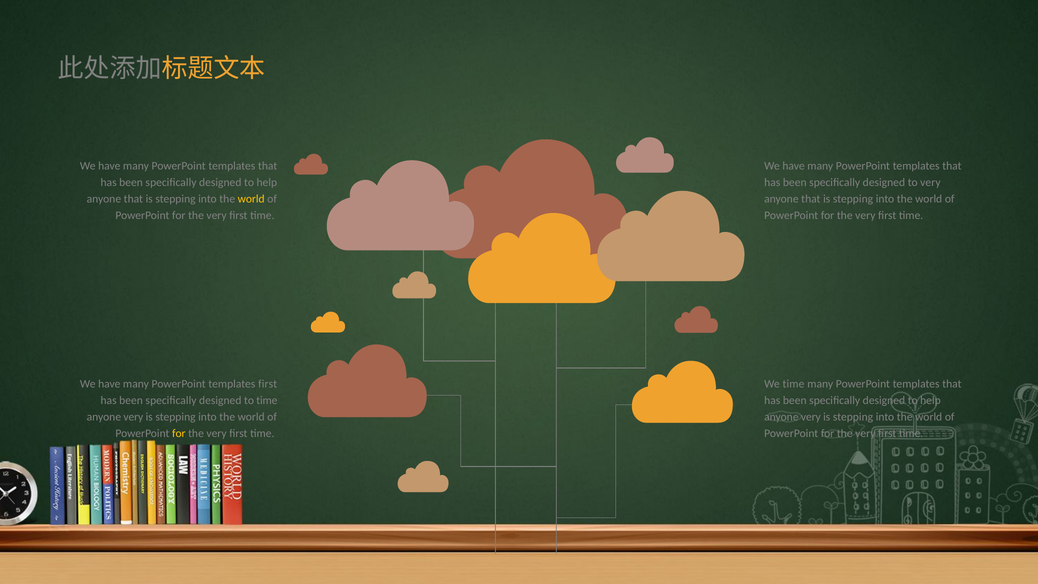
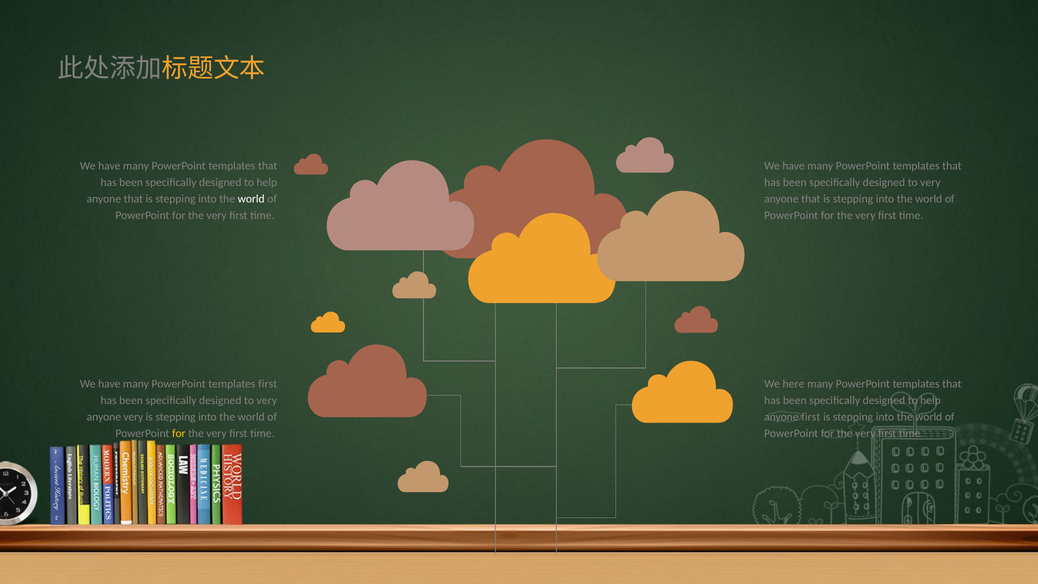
world at (251, 199) colour: yellow -> white
We time: time -> here
time at (267, 400): time -> very
very at (811, 417): very -> first
